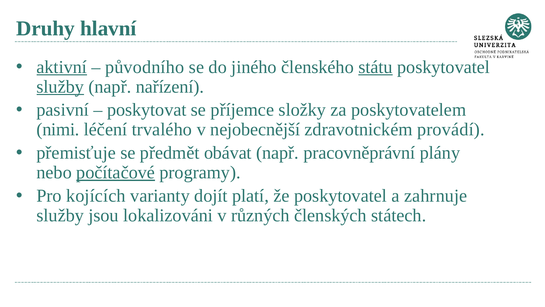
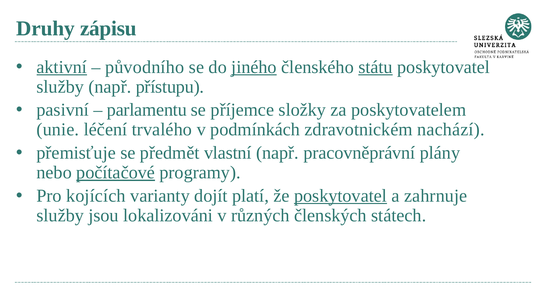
hlavní: hlavní -> zápisu
jiného underline: none -> present
služby at (60, 87) underline: present -> none
nařízení: nařízení -> přístupu
poskytovat: poskytovat -> parlamentu
nimi: nimi -> unie
nejobecnější: nejobecnější -> podmínkách
provádí: provádí -> nachází
obávat: obávat -> vlastní
poskytovatel at (341, 196) underline: none -> present
